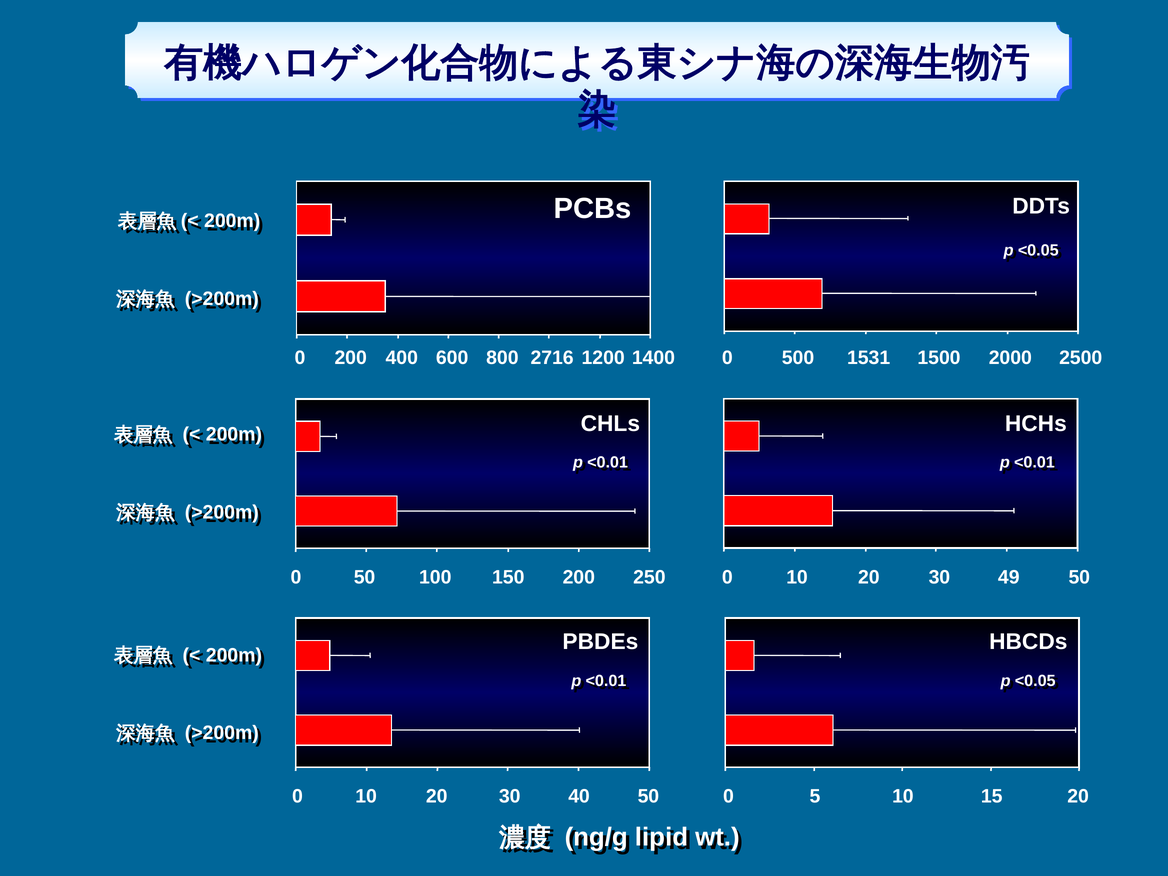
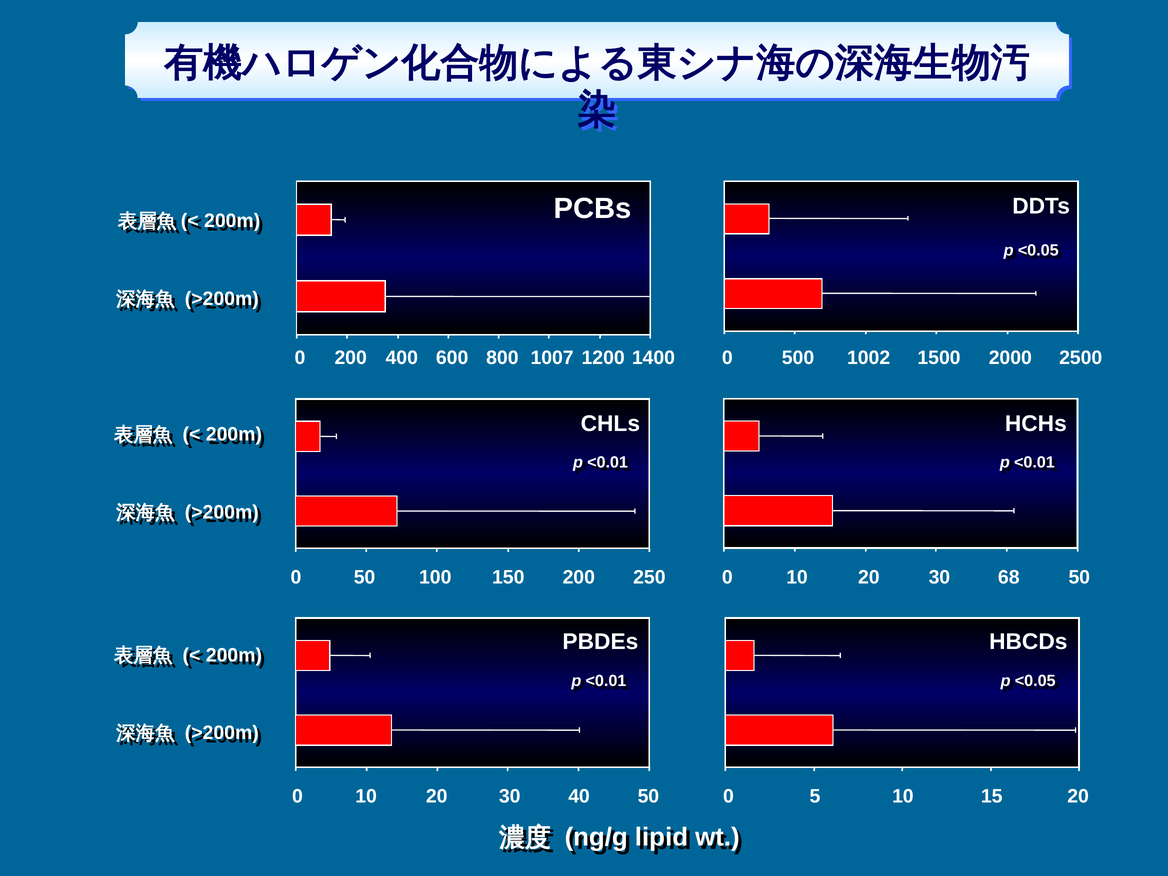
2716: 2716 -> 1007
1531: 1531 -> 1002
49: 49 -> 68
